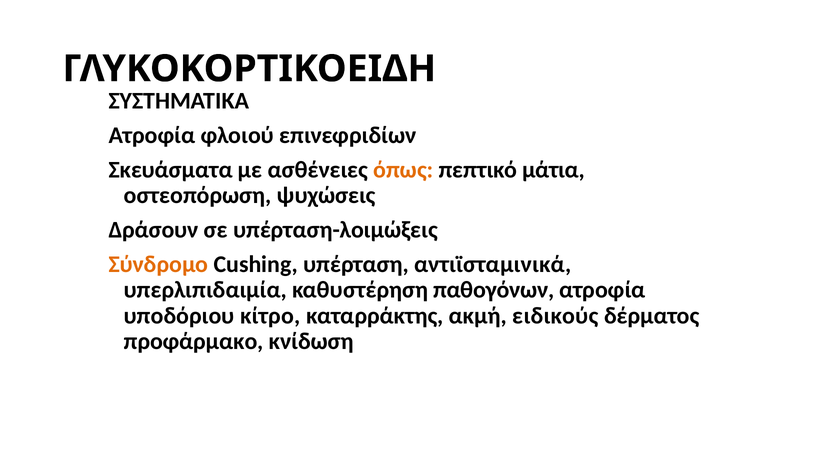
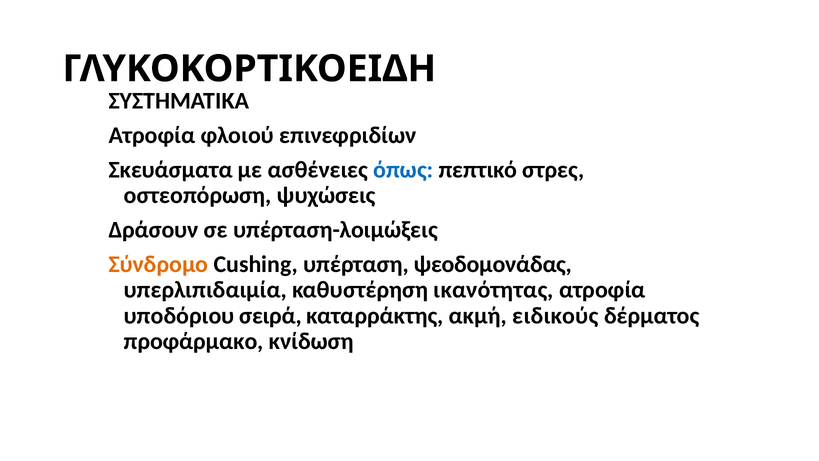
όπως colour: orange -> blue
μάτια: μάτια -> στρες
αντιϊσταμινικά: αντιϊσταμινικά -> ψεοδομονάδας
παθογόνων: παθογόνων -> ικανότητας
κίτρο: κίτρο -> σειρά
